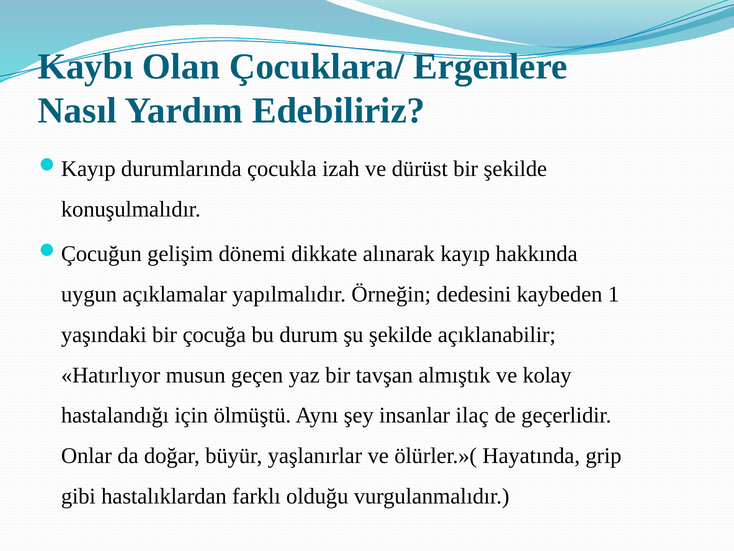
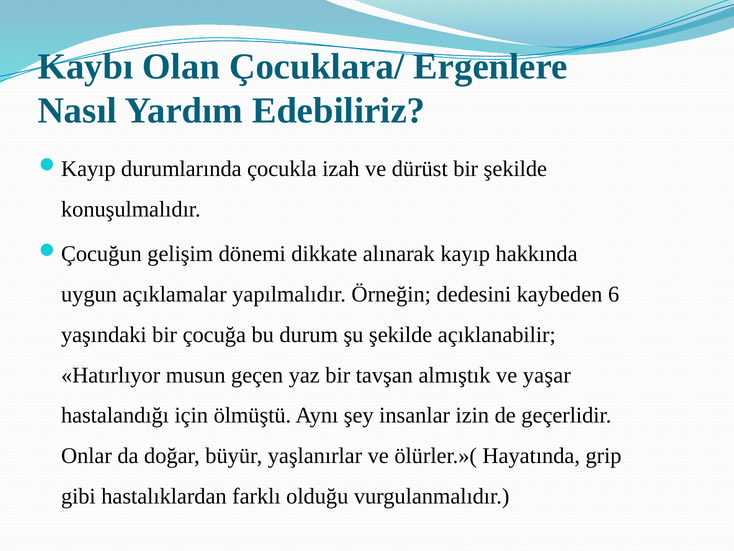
1: 1 -> 6
kolay: kolay -> yaşar
ilaç: ilaç -> izin
